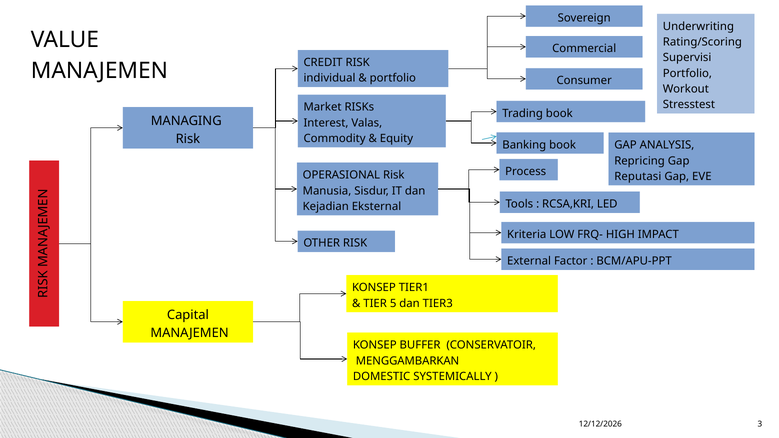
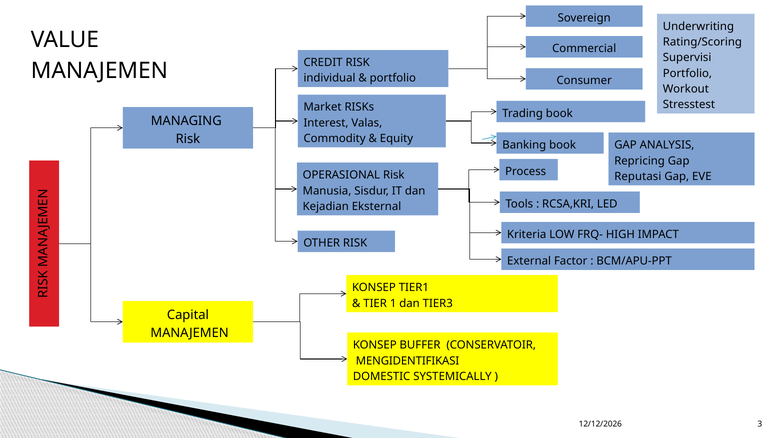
5: 5 -> 1
MENGGAMBARKAN: MENGGAMBARKAN -> MENGIDENTIFIKASI
